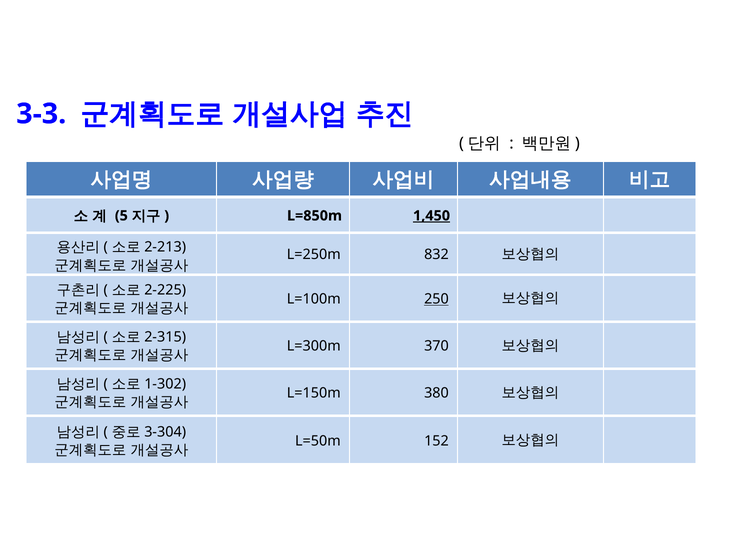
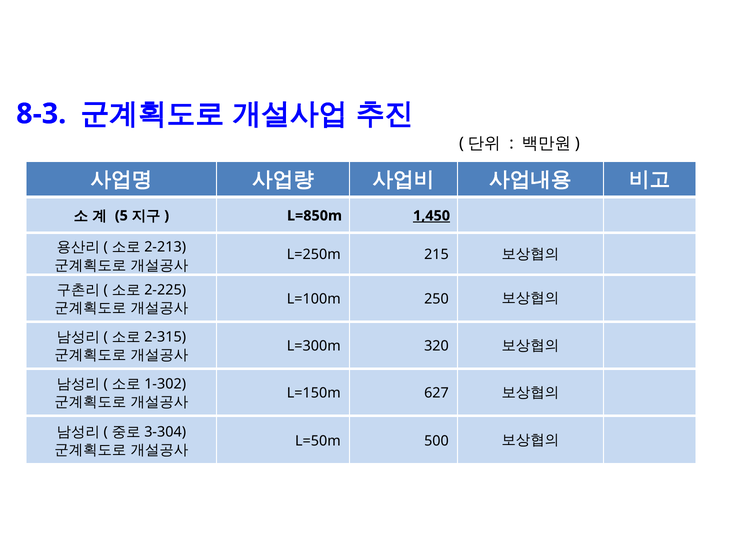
3-3: 3-3 -> 8-3
832: 832 -> 215
250 underline: present -> none
370: 370 -> 320
380: 380 -> 627
152: 152 -> 500
